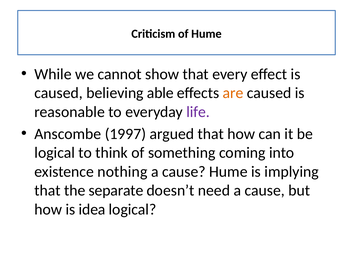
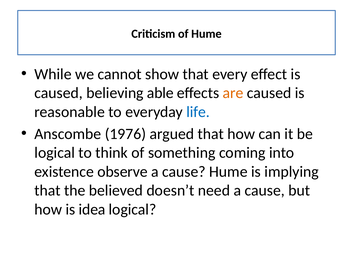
life colour: purple -> blue
1997: 1997 -> 1976
nothing: nothing -> observe
separate: separate -> believed
